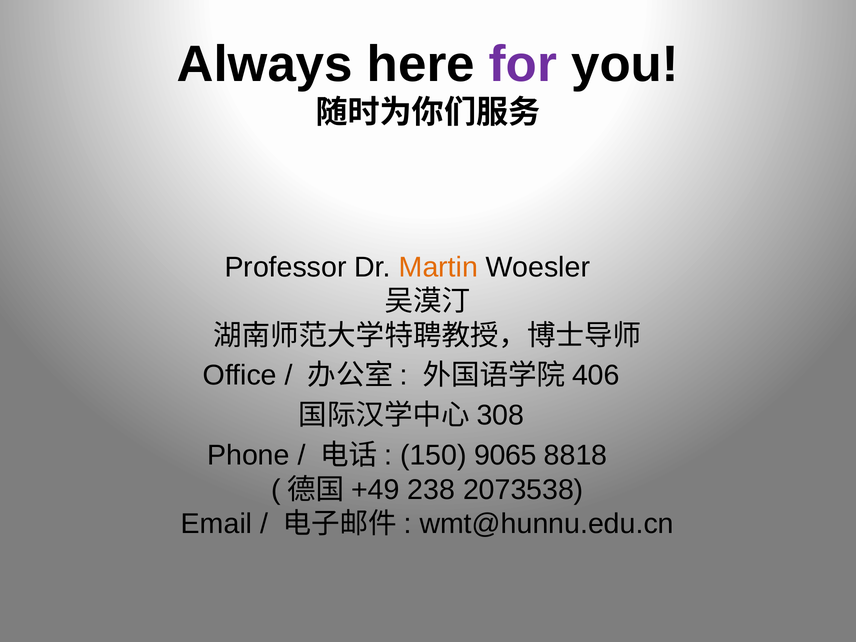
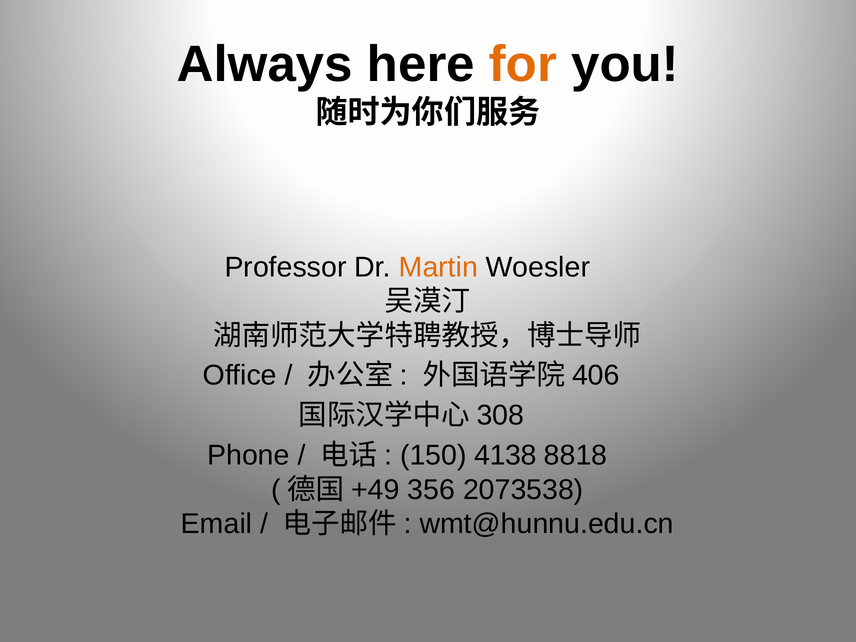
for colour: purple -> orange
9065: 9065 -> 4138
238: 238 -> 356
